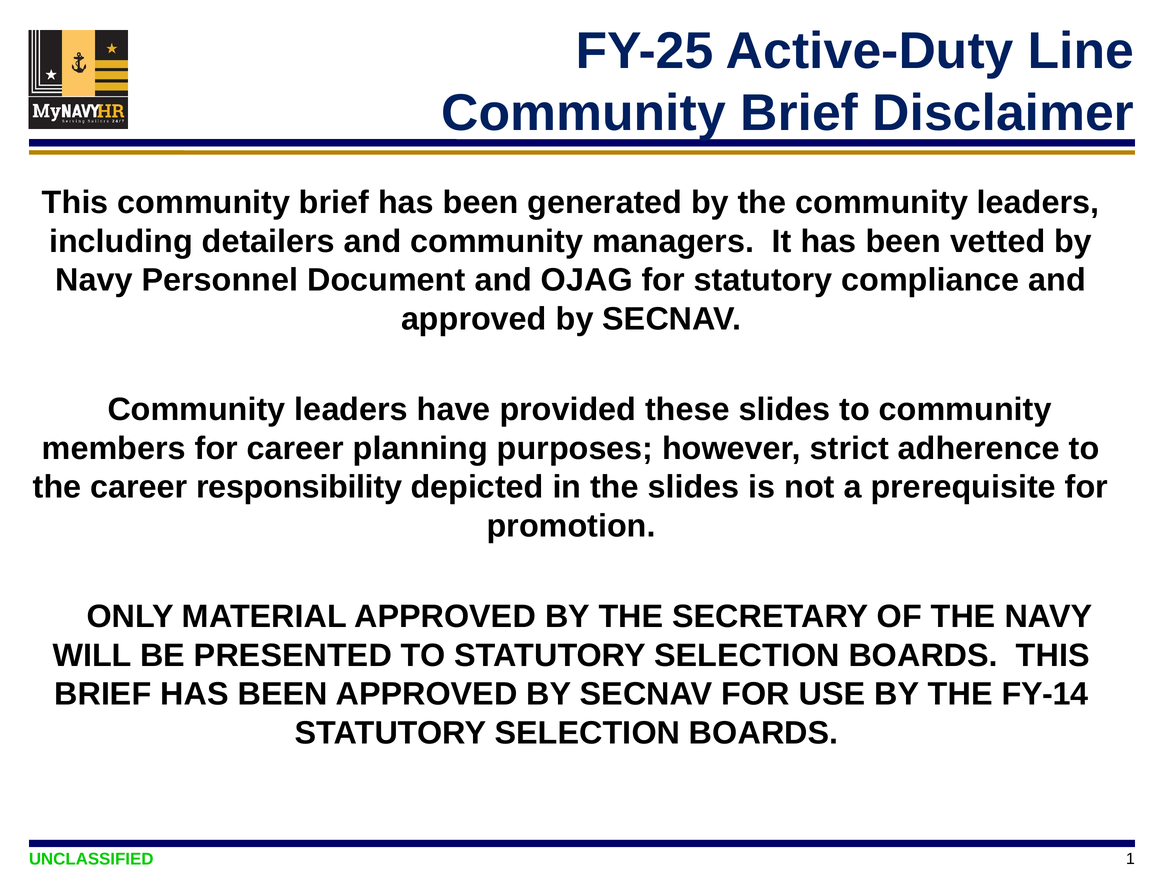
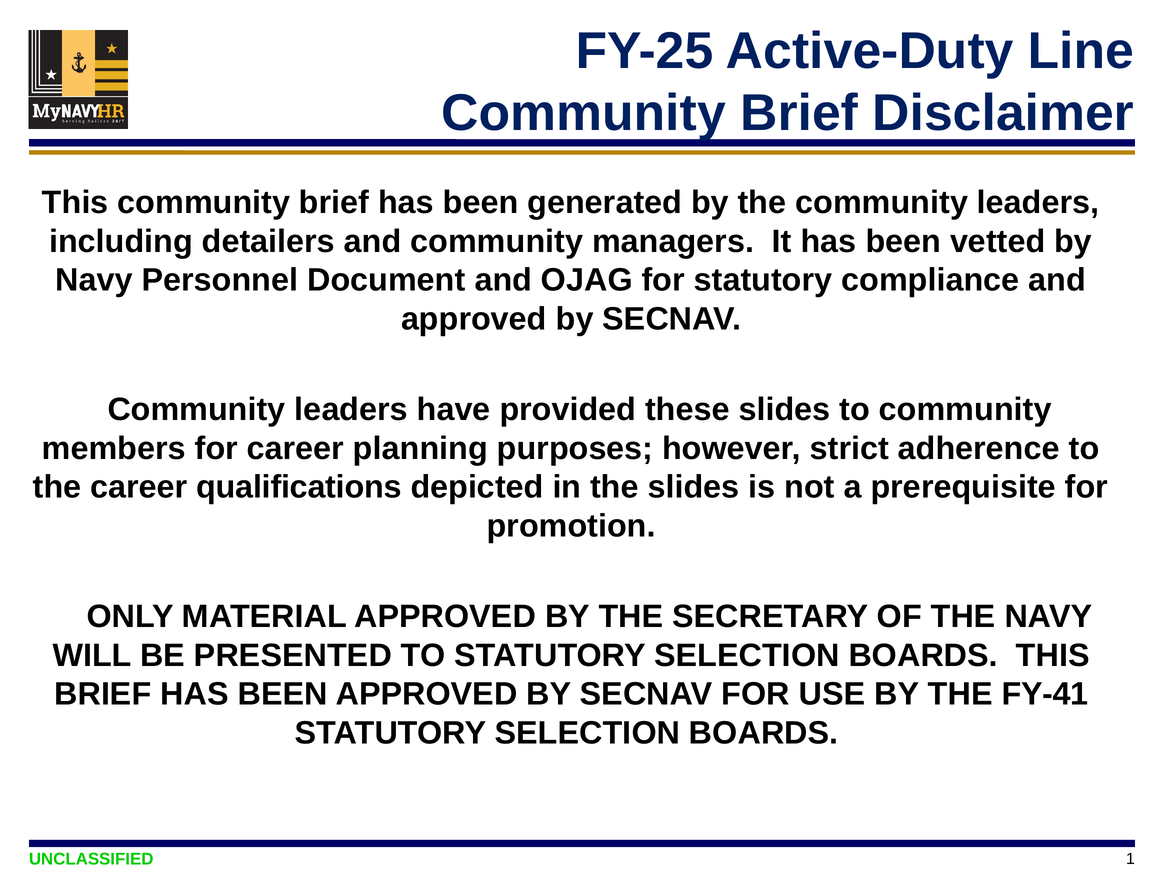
responsibility: responsibility -> qualifications
FY-14: FY-14 -> FY-41
